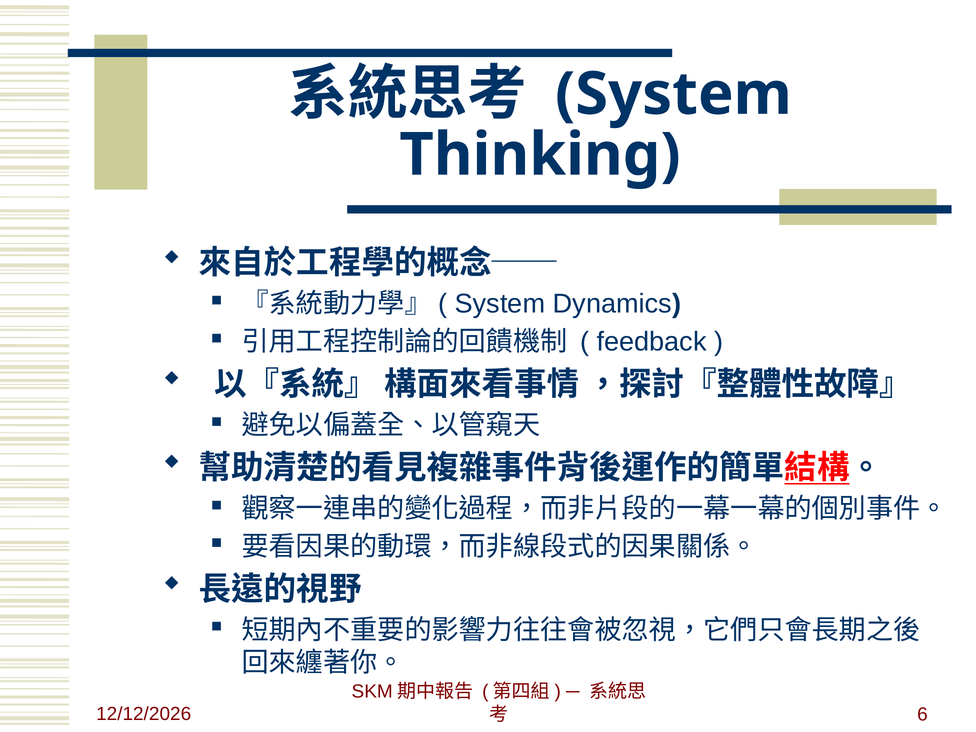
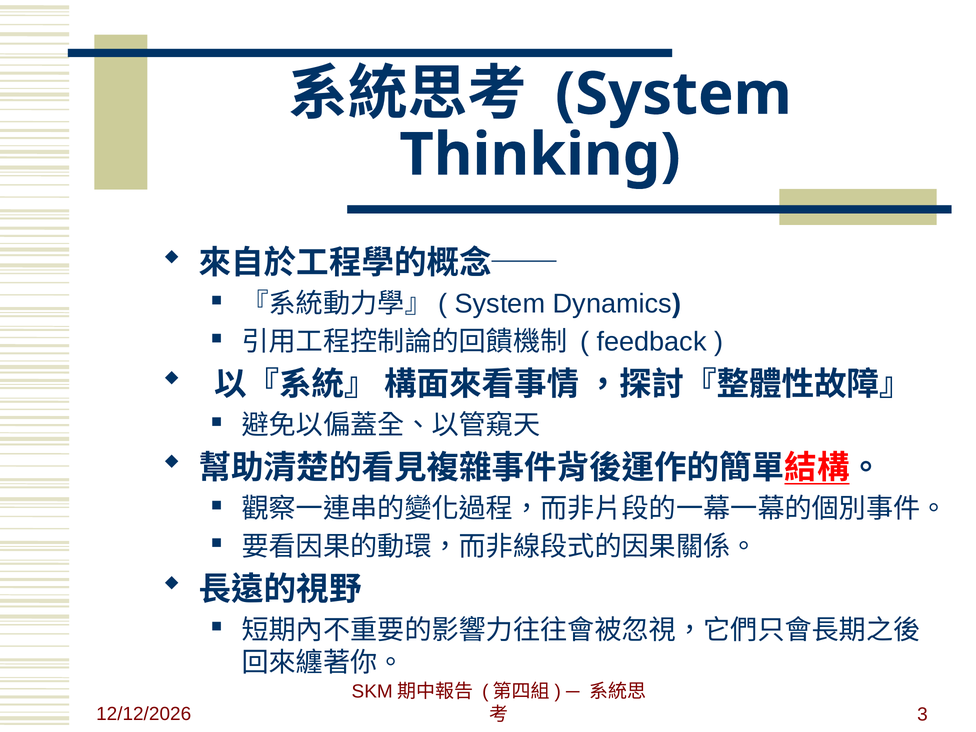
6: 6 -> 3
